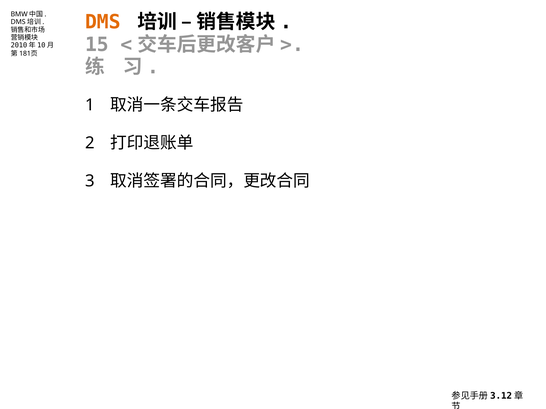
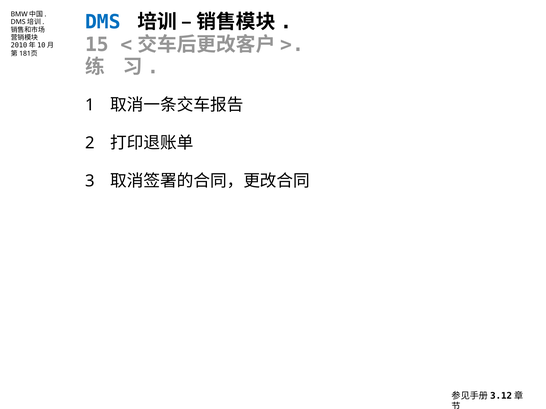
DMS colour: orange -> blue
